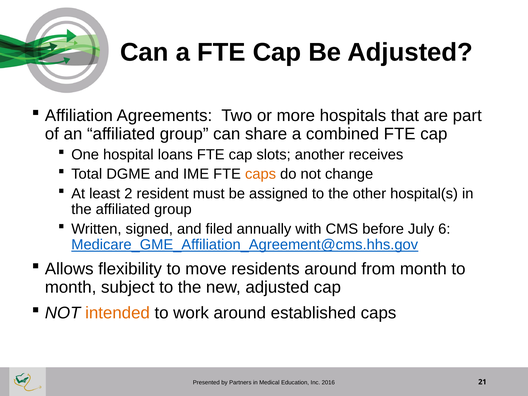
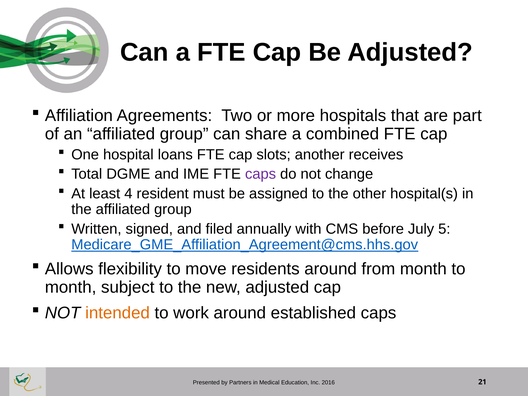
caps at (261, 174) colour: orange -> purple
2: 2 -> 4
6: 6 -> 5
